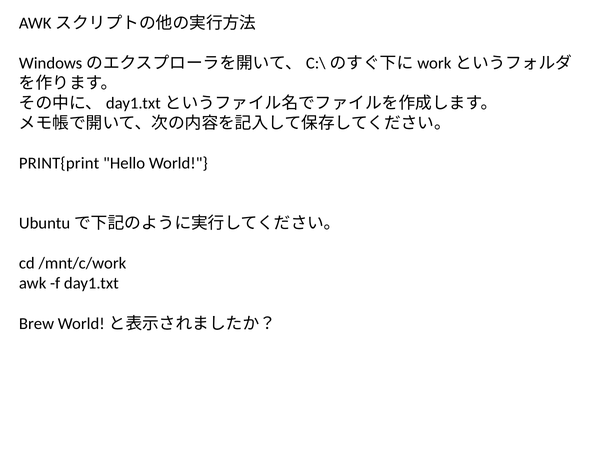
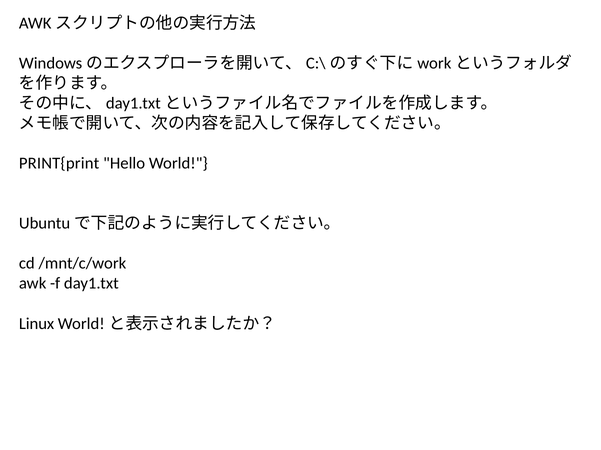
Brew: Brew -> Linux
